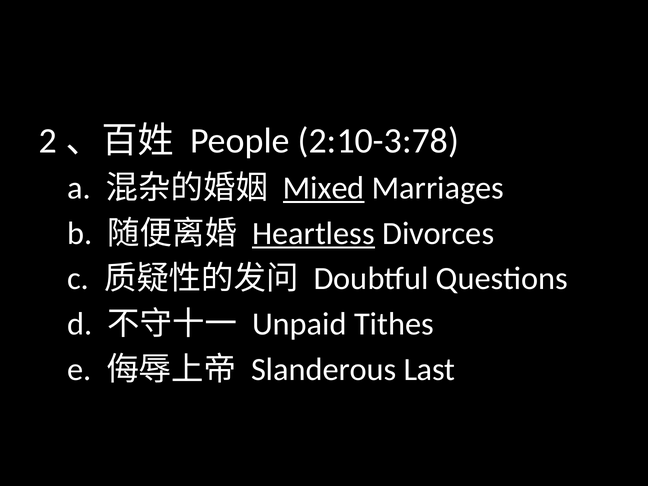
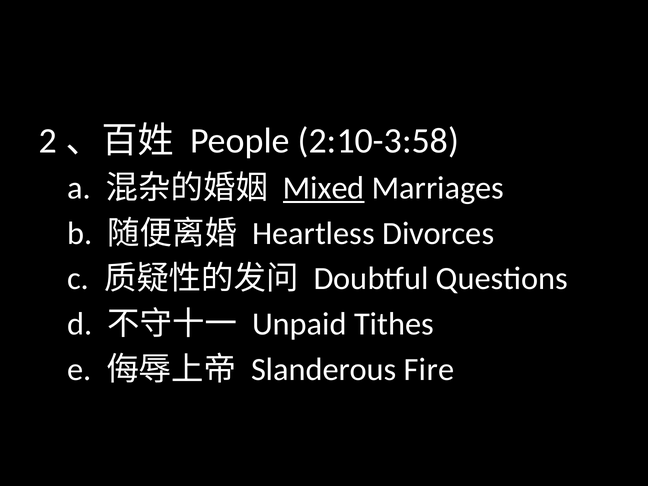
2:10-3:78: 2:10-3:78 -> 2:10-3:58
Heartless underline: present -> none
Last: Last -> Fire
